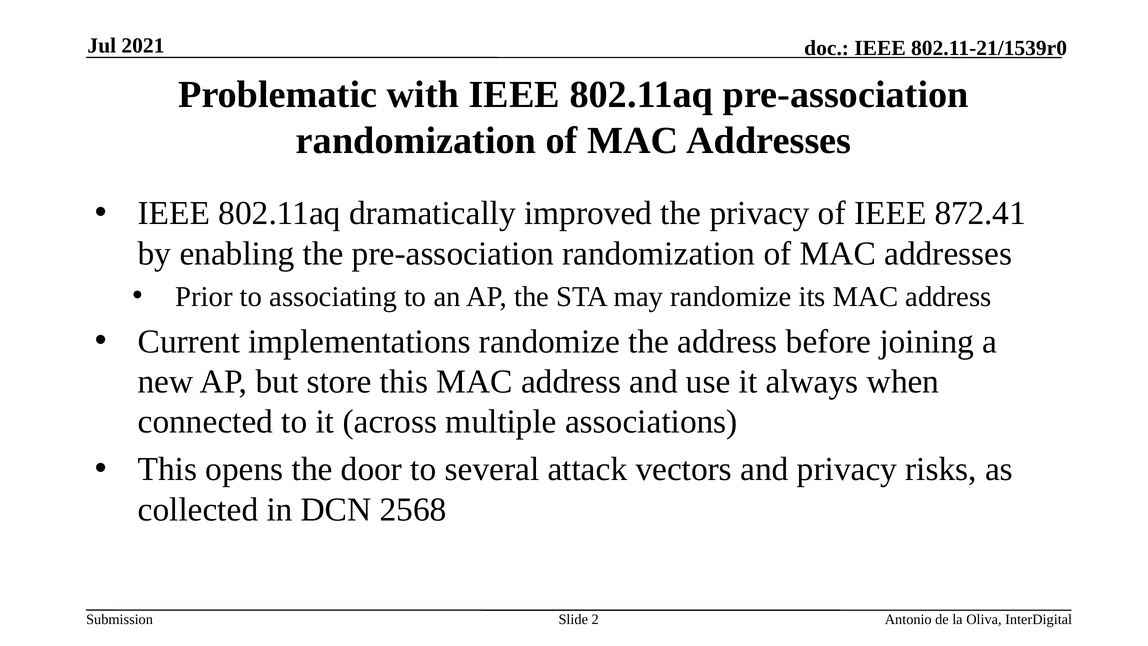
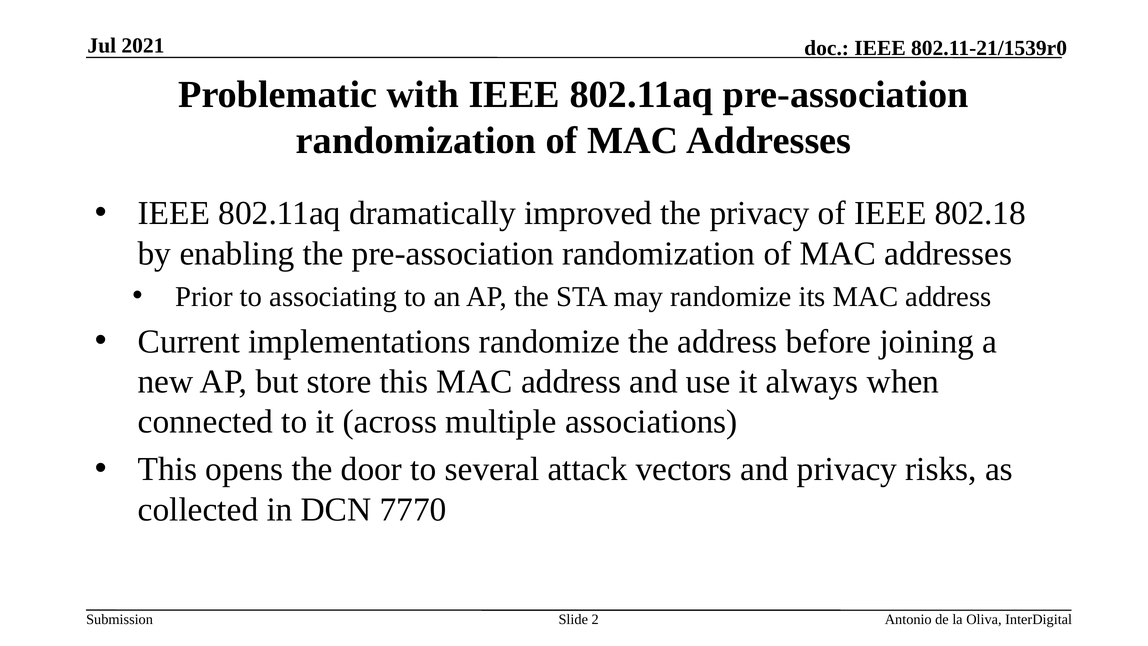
872.41: 872.41 -> 802.18
2568: 2568 -> 7770
